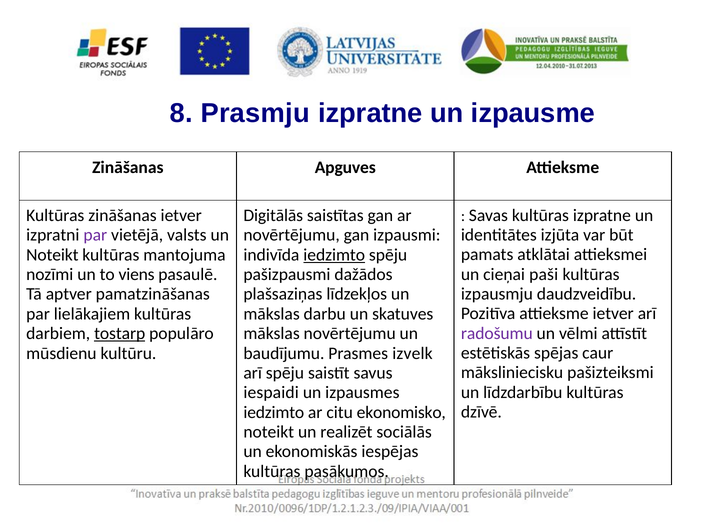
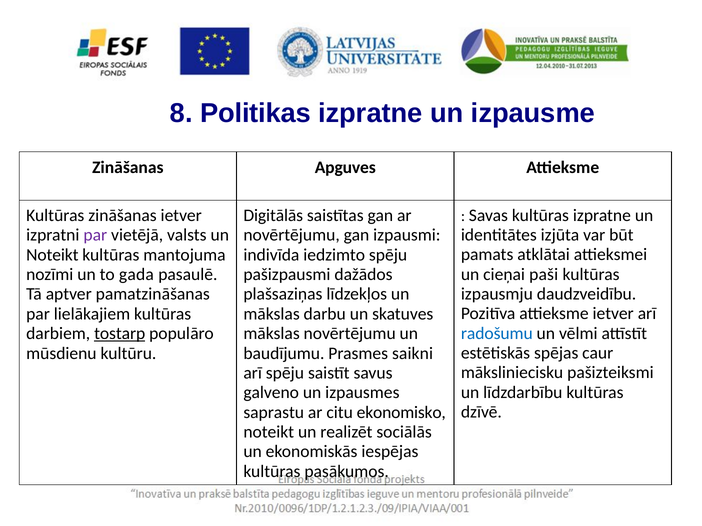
Prasmju: Prasmju -> Politikas
iedzimto at (334, 255) underline: present -> none
viens: viens -> gada
radošumu colour: purple -> blue
izvelk: izvelk -> saikni
iespaidi: iespaidi -> galveno
iedzimto at (274, 413): iedzimto -> saprastu
